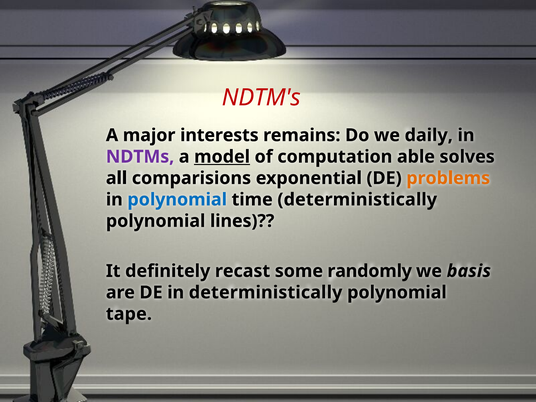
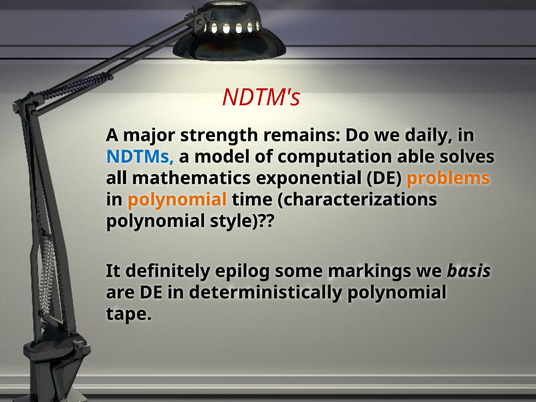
interests: interests -> strength
NDTMs colour: purple -> blue
model underline: present -> none
comparisions: comparisions -> mathematics
polynomial at (177, 200) colour: blue -> orange
time deterministically: deterministically -> characterizations
lines: lines -> style
recast: recast -> epilog
randomly: randomly -> markings
